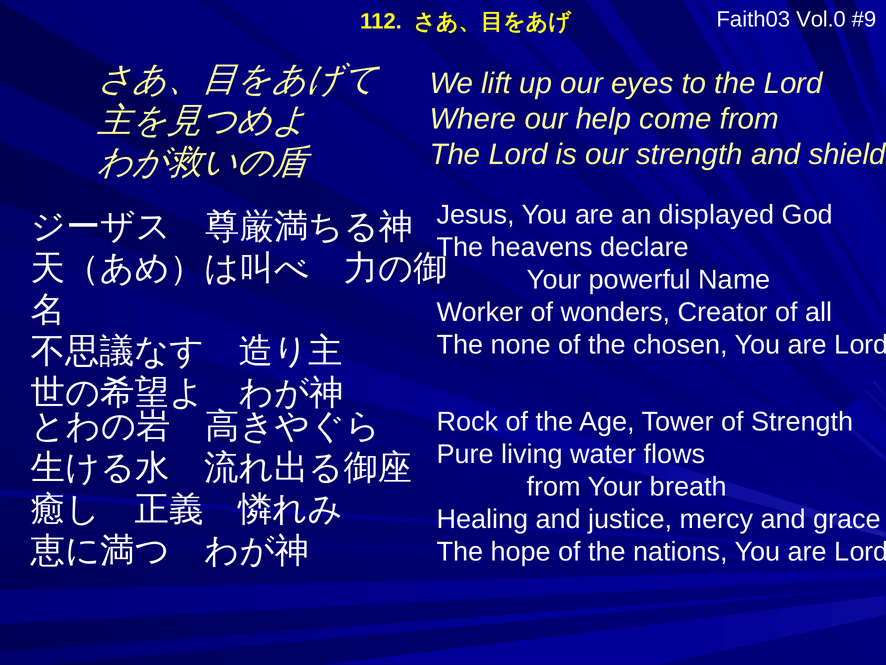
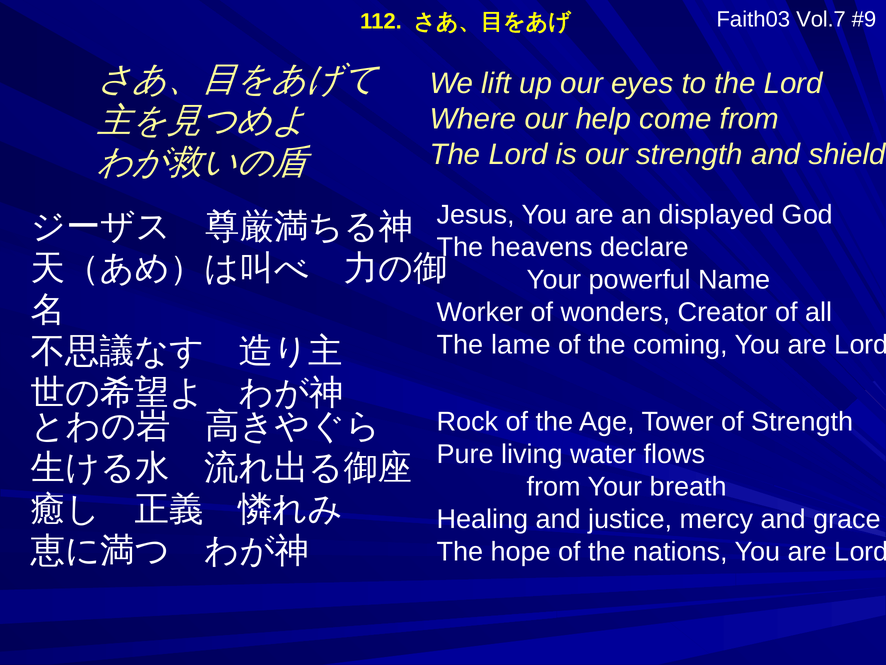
Vol.0: Vol.0 -> Vol.7
none: none -> lame
chosen: chosen -> coming
